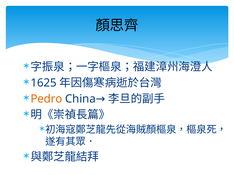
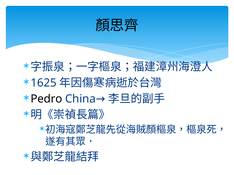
Pedro colour: orange -> black
